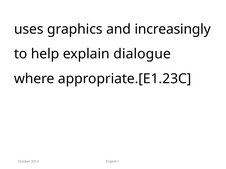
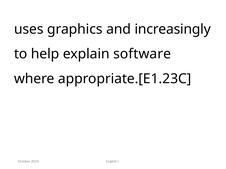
dialogue: dialogue -> software
